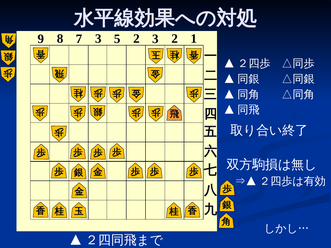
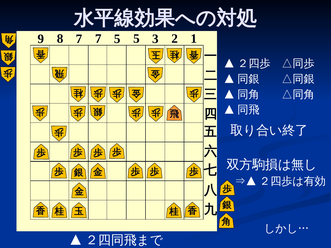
7 3: 3 -> 7
5 2: 2 -> 5
